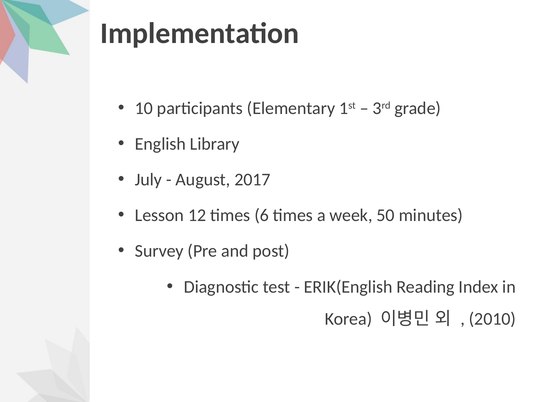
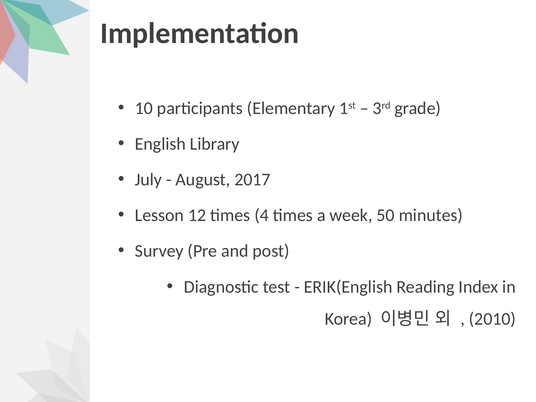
6: 6 -> 4
